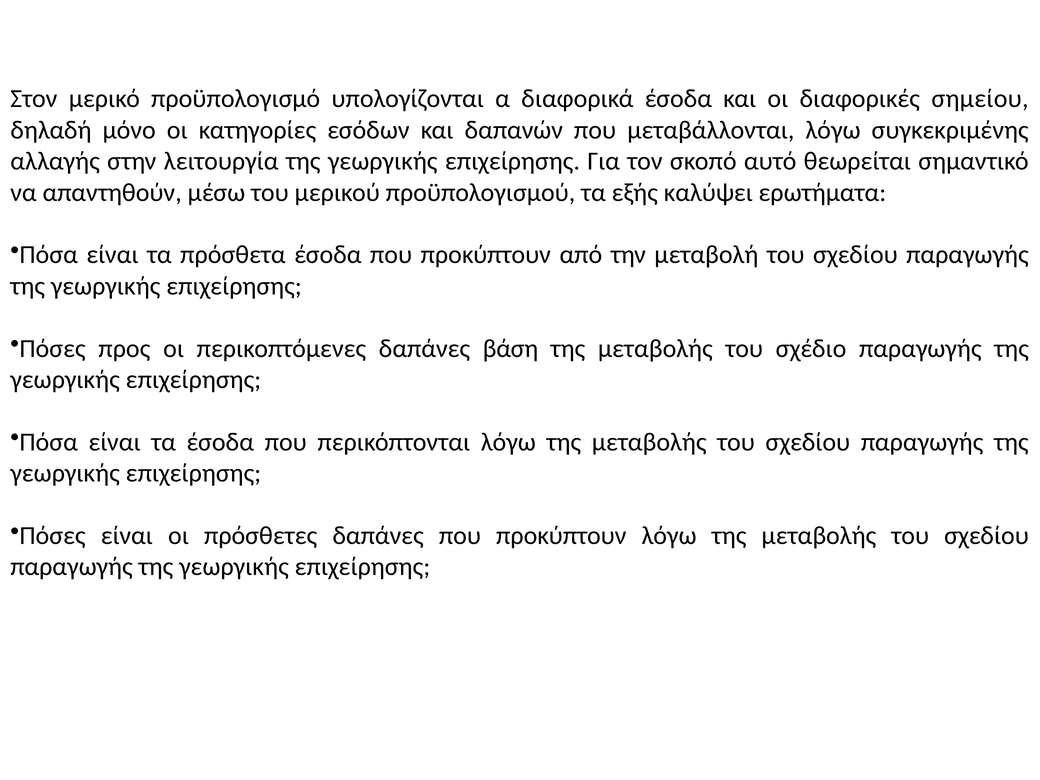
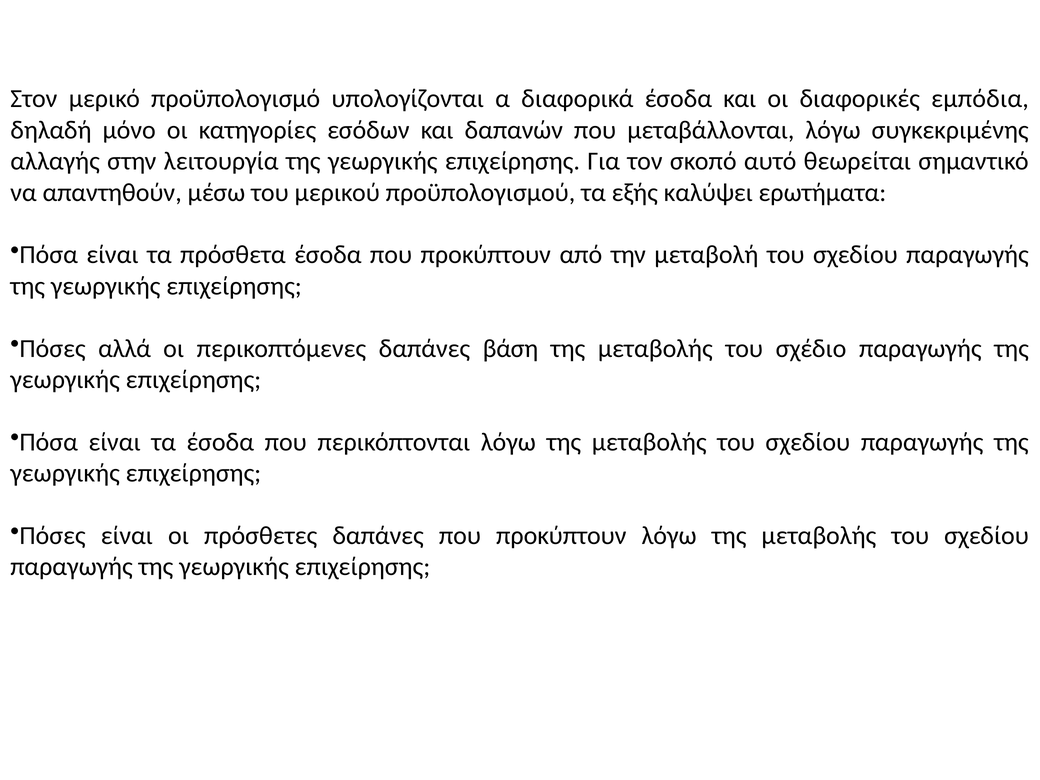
σημείου: σημείου -> εμπόδια
προς: προς -> αλλά
